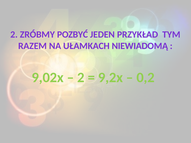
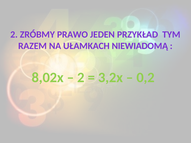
POZBYĆ: POZBYĆ -> PRAWO
9,02x: 9,02x -> 8,02x
9,2x: 9,2x -> 3,2x
